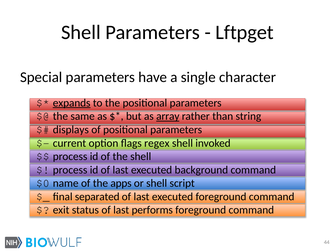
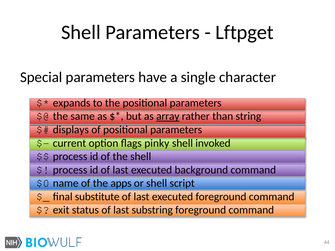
expands underline: present -> none
regex: regex -> pinky
separated: separated -> substitute
performs: performs -> substring
